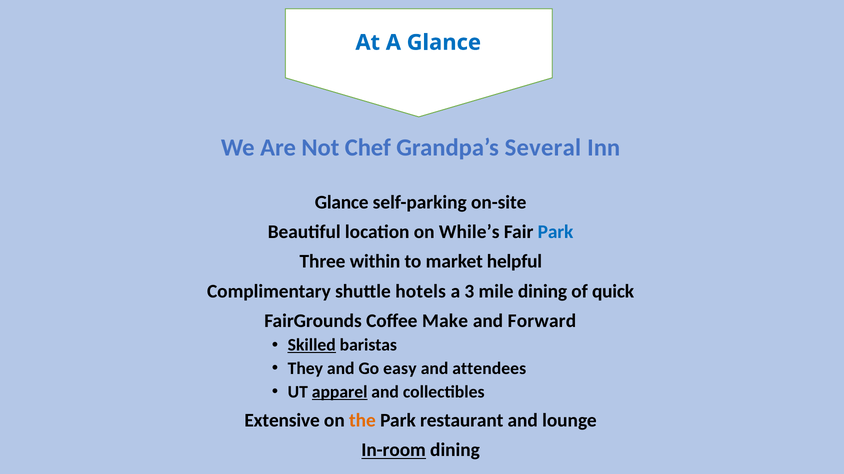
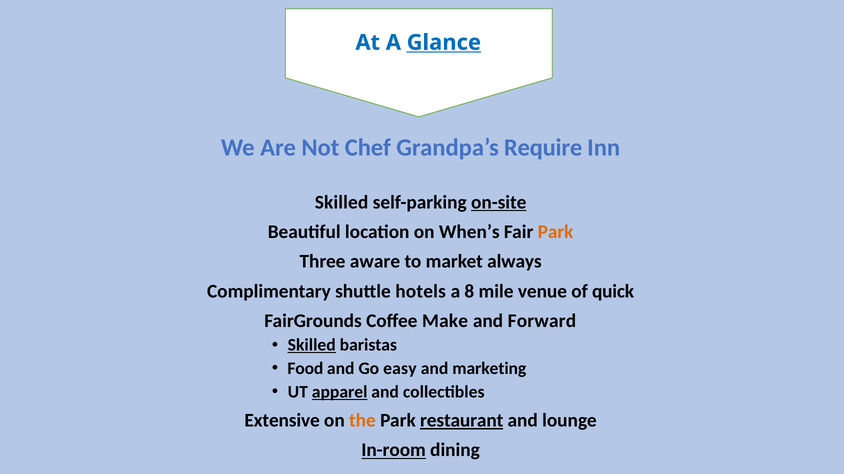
Glance at (444, 43) underline: none -> present
Several: Several -> Require
Glance at (342, 203): Glance -> Skilled
on-site underline: none -> present
While’s: While’s -> When’s
Park at (556, 232) colour: blue -> orange
within: within -> aware
helpful: helpful -> always
3: 3 -> 8
mile dining: dining -> venue
They: They -> Food
attendees: attendees -> marketing
restaurant underline: none -> present
